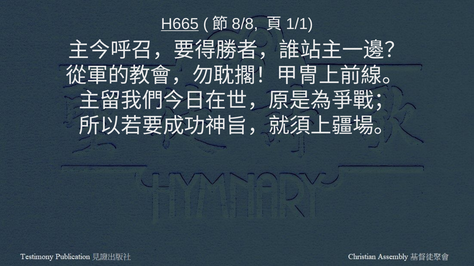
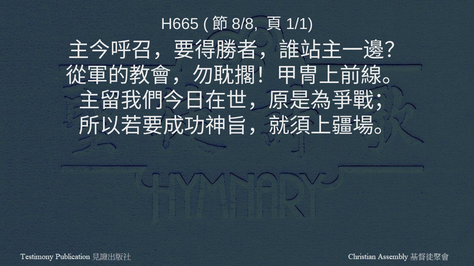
H665 underline: present -> none
